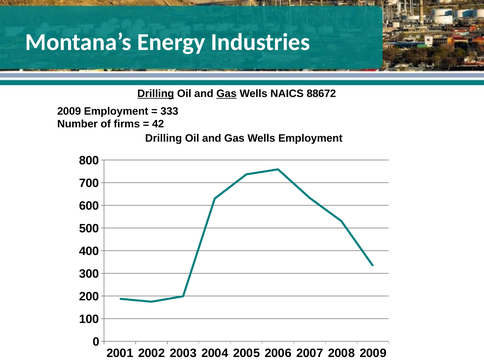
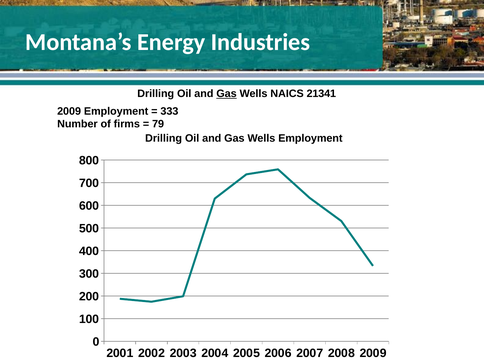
Drilling at (156, 94) underline: present -> none
88672: 88672 -> 21341
42: 42 -> 79
